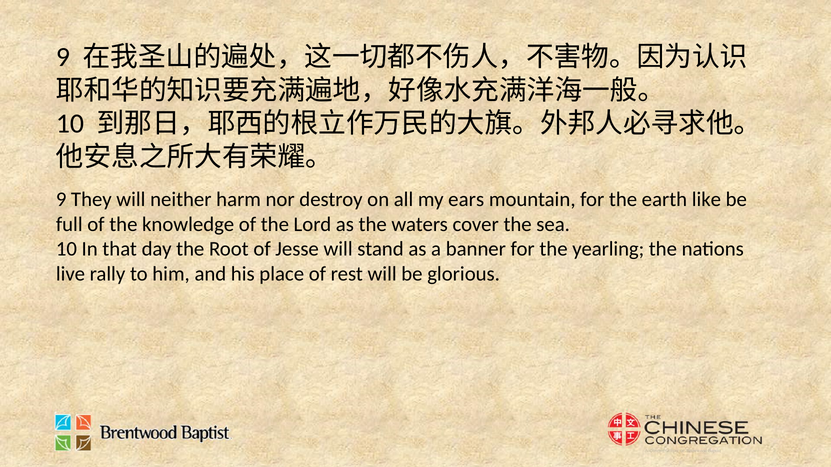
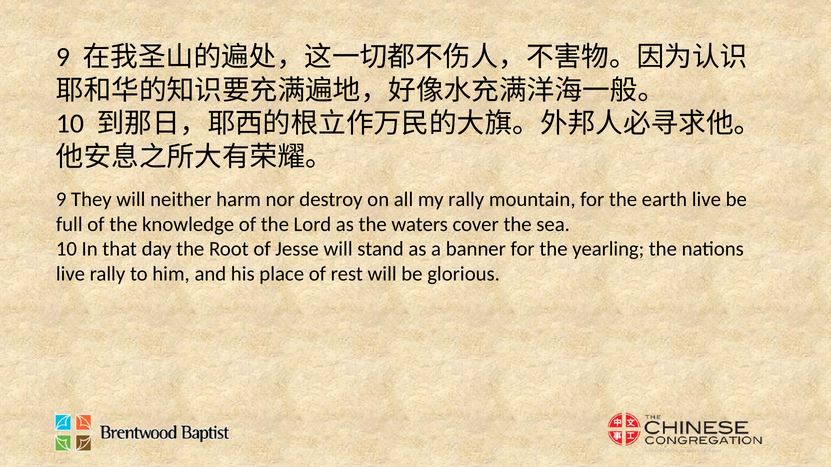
my ears: ears -> rally
earth like: like -> live
